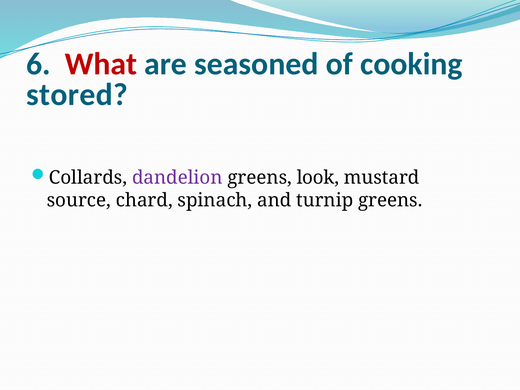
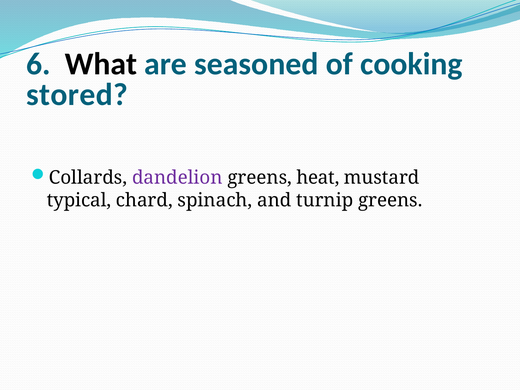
What colour: red -> black
look: look -> heat
source: source -> typical
